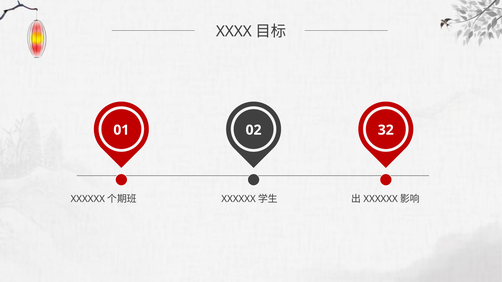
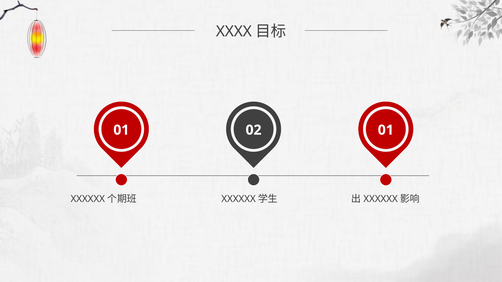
02 32: 32 -> 01
